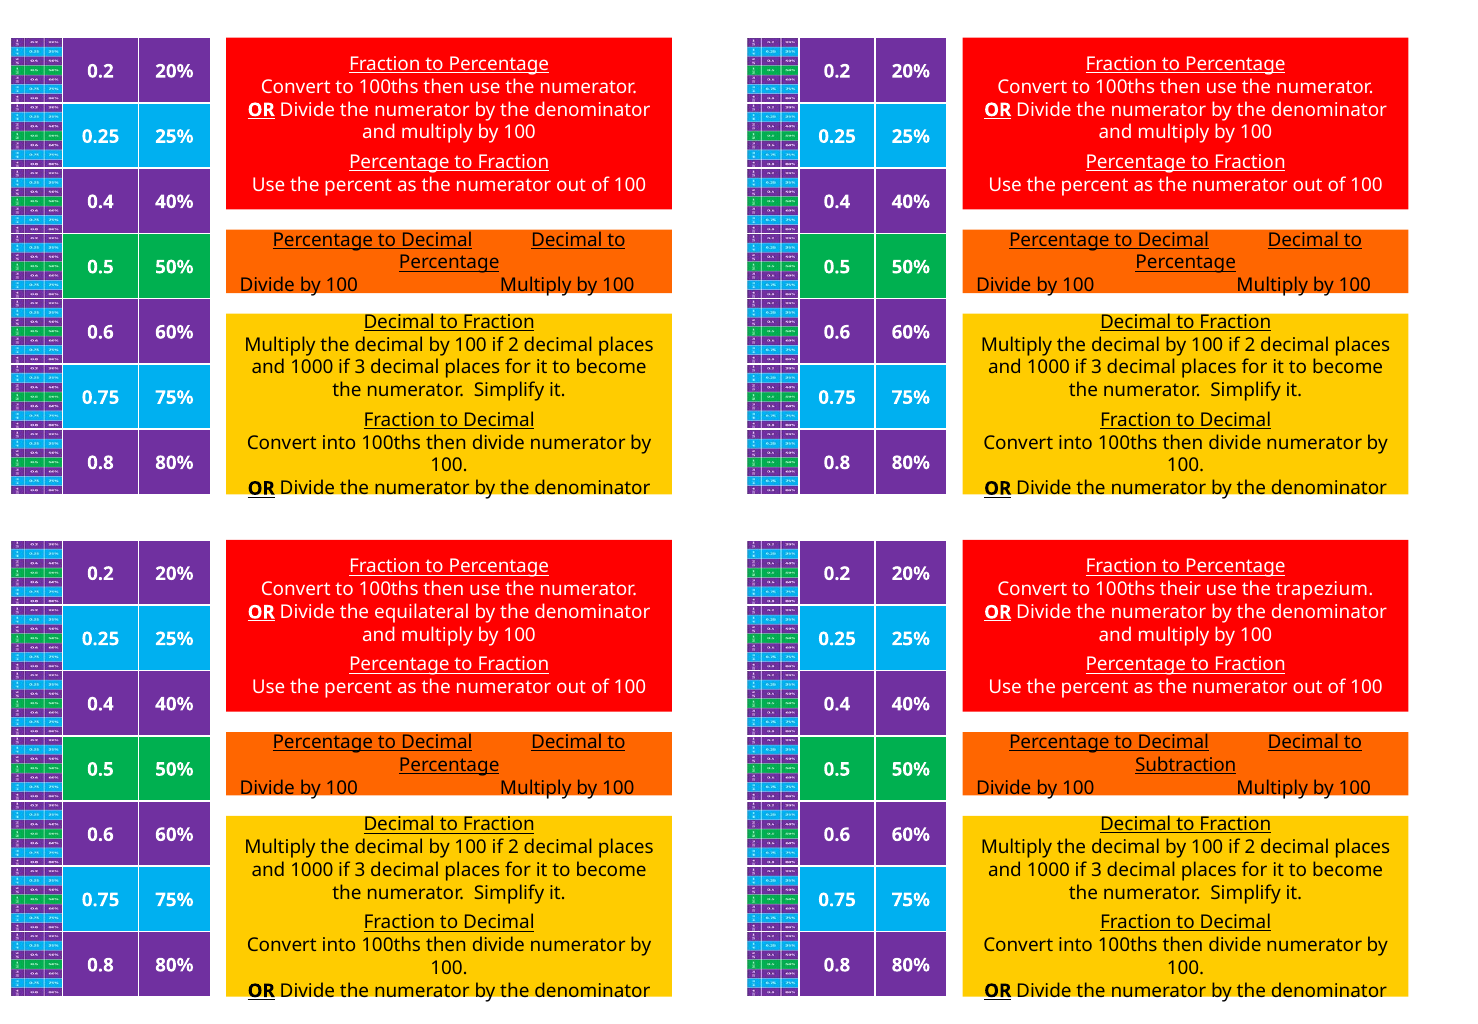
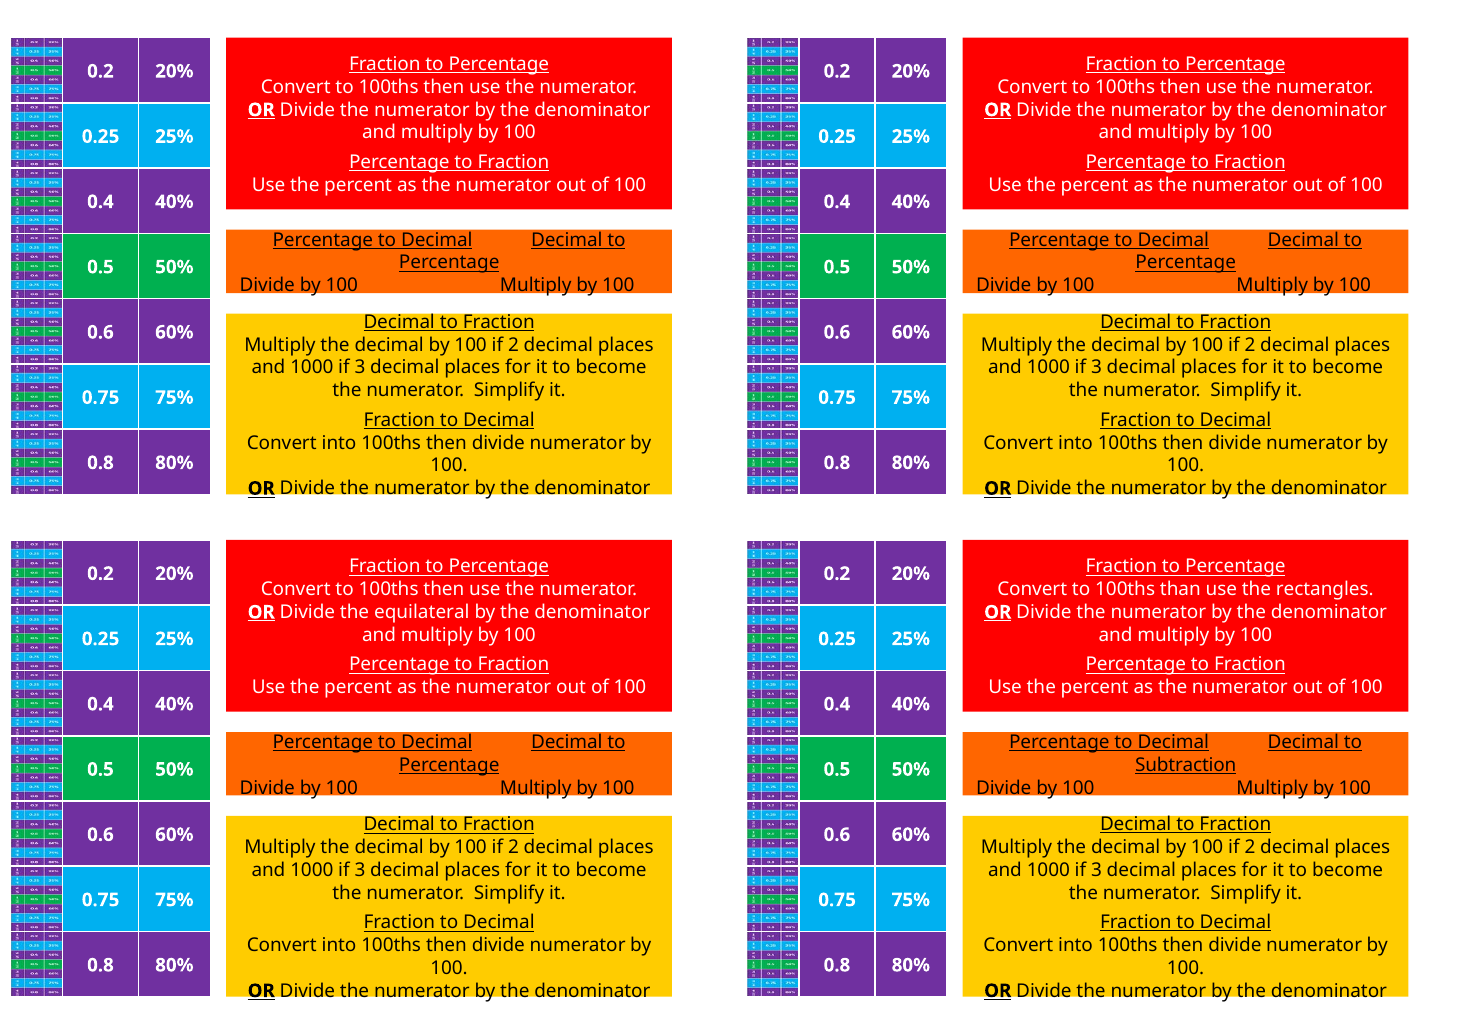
their: their -> than
trapezium: trapezium -> rectangles
